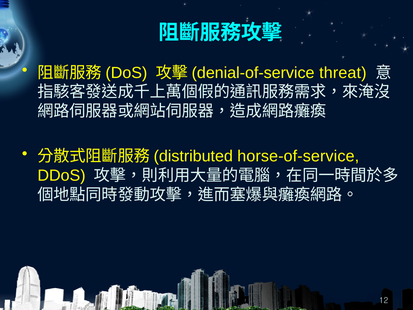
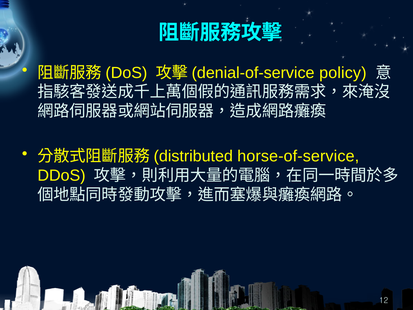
threat: threat -> policy
